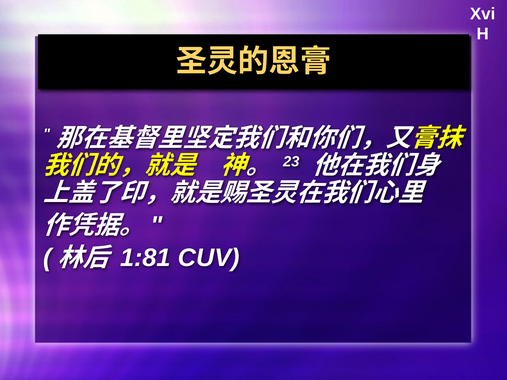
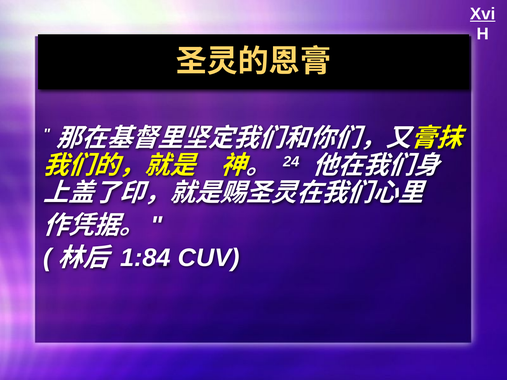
Xvi underline: none -> present
23: 23 -> 24
1:81: 1:81 -> 1:84
